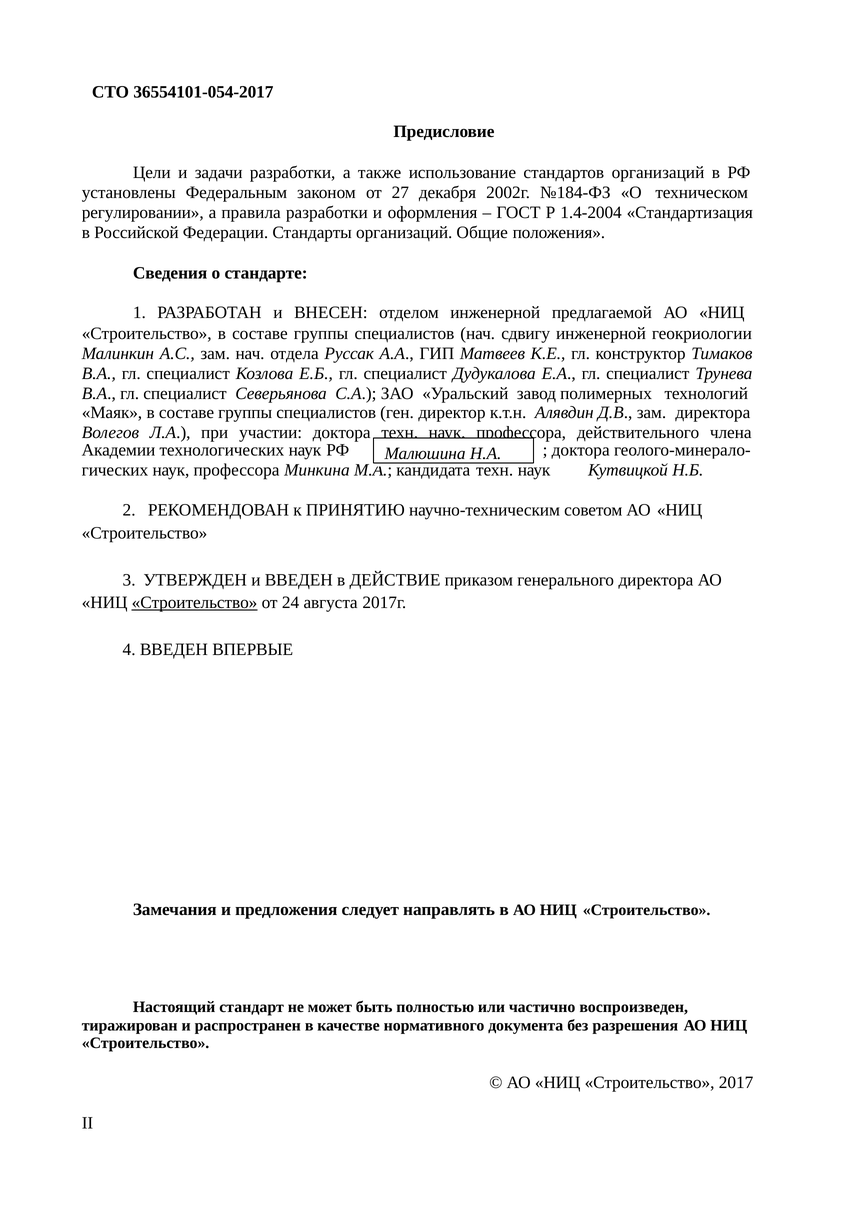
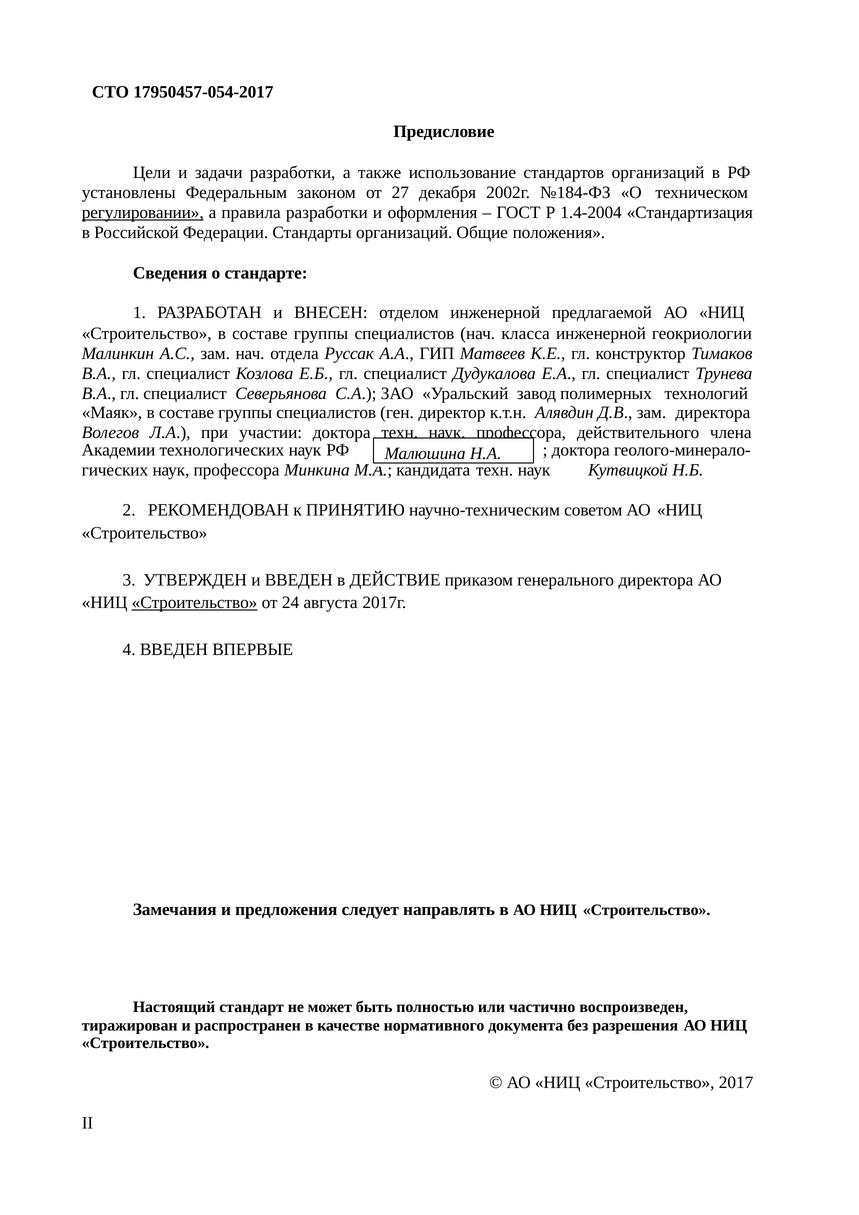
36554101-054-2017: 36554101-054-2017 -> 17950457-054-2017
регулировании underline: none -> present
сдвигу: сдвигу -> класса
